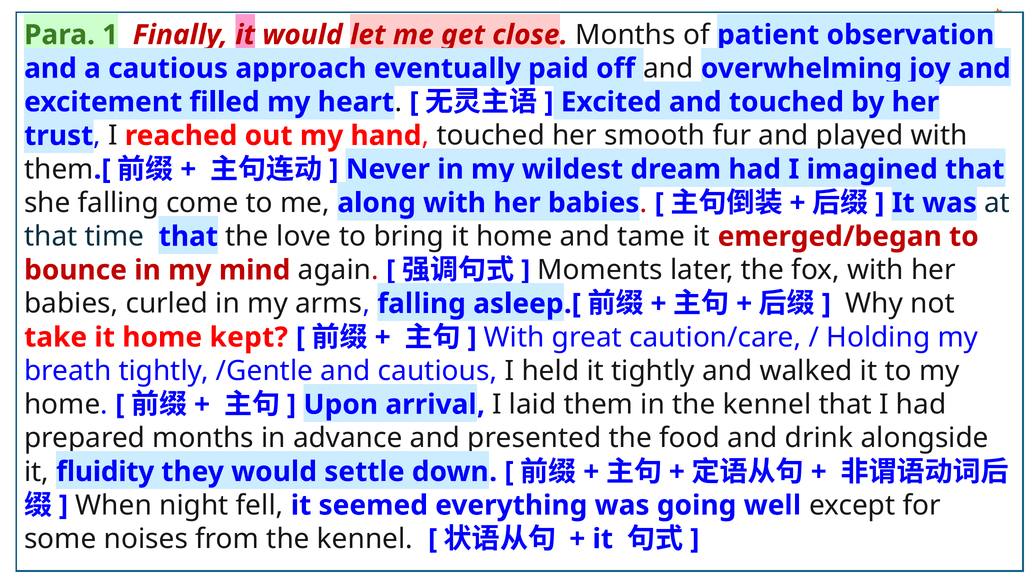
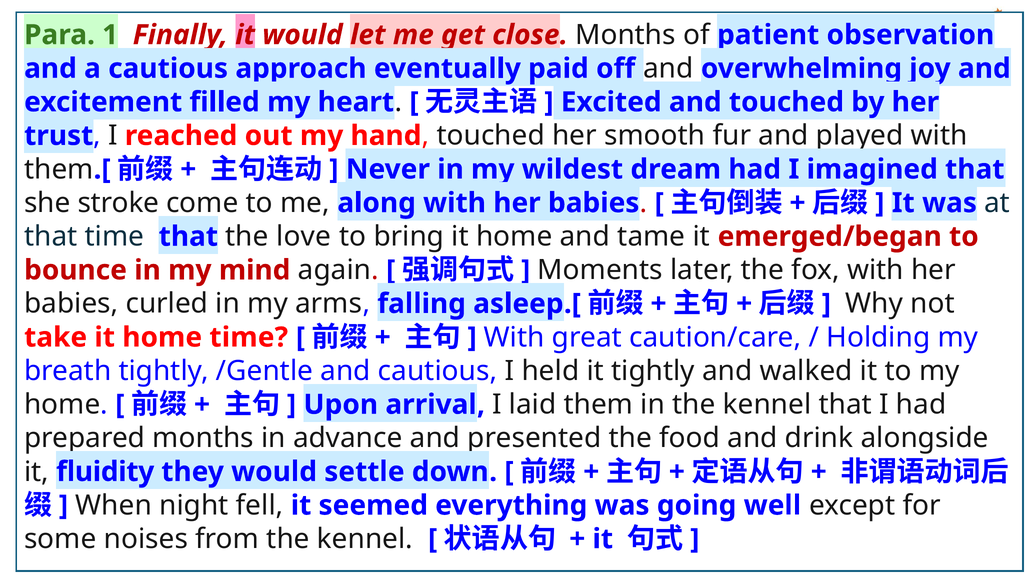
she falling: falling -> stroke
home kept: kept -> time
